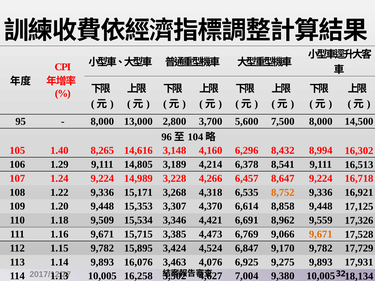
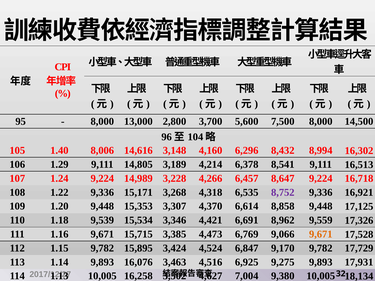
8,265: 8,265 -> 8,006
8,752 colour: orange -> purple
9,509: 9,509 -> 9,539
4,076: 4,076 -> 4,516
